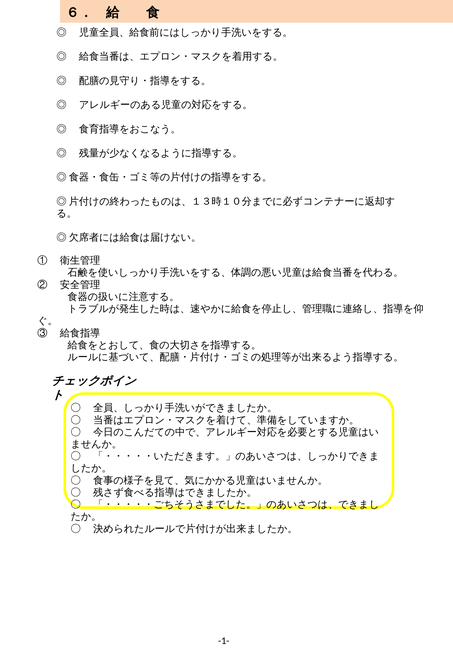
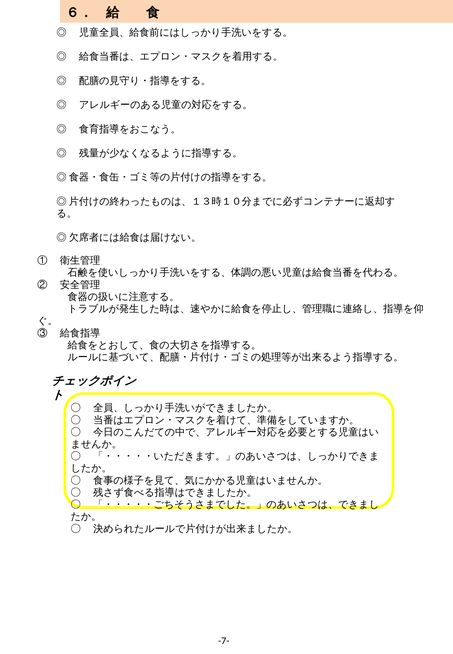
-1-: -1- -> -7-
